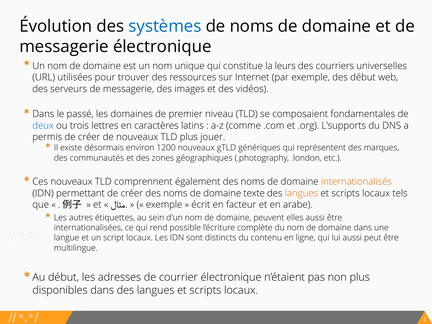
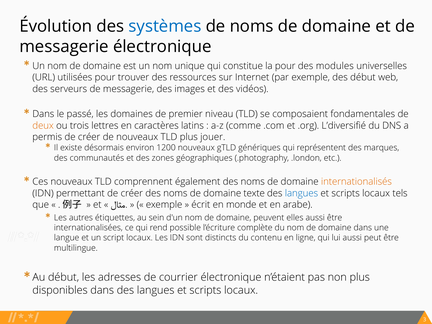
la leurs: leurs -> pour
courriers: courriers -> modules
deux colour: blue -> orange
L’supports: L’supports -> L’diversifié
langues at (301, 193) colour: orange -> blue
facteur: facteur -> monde
